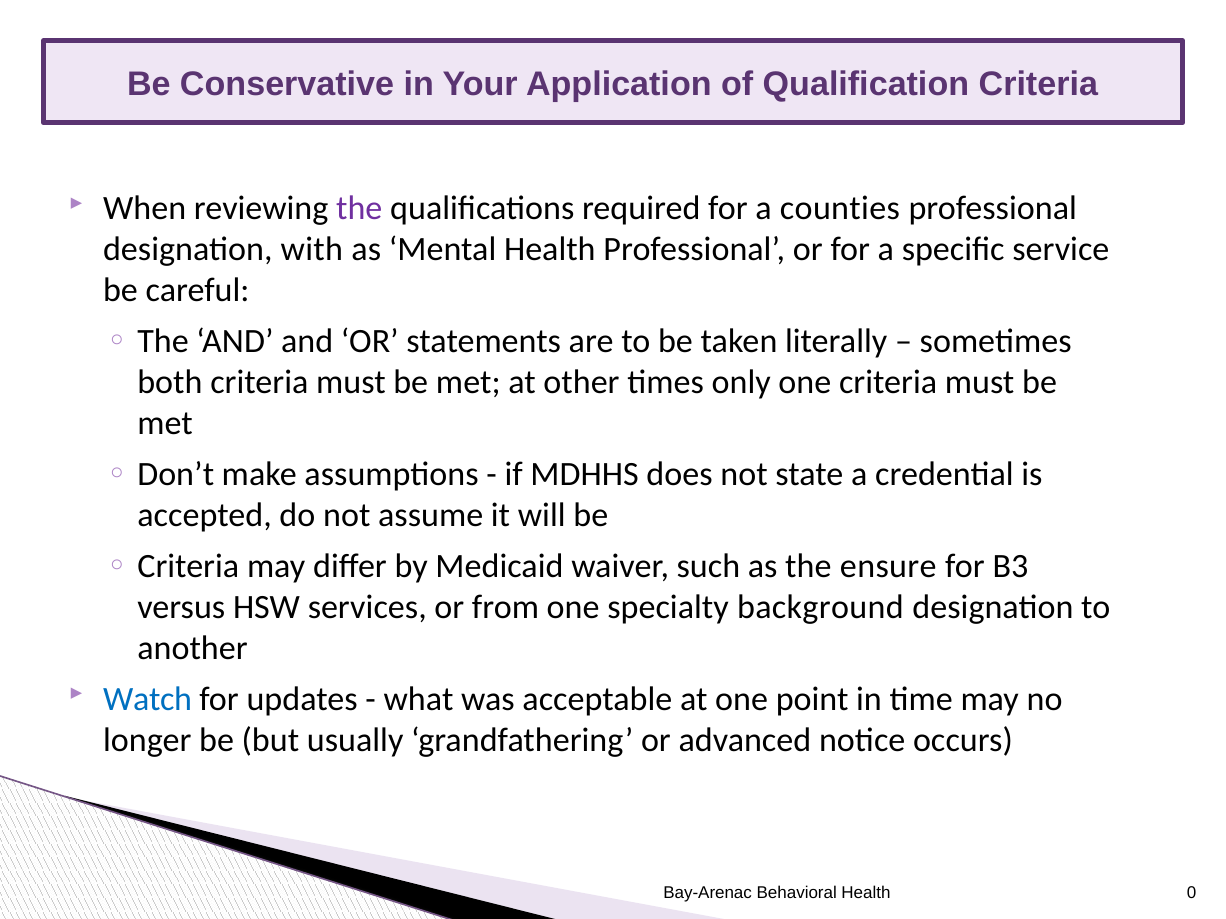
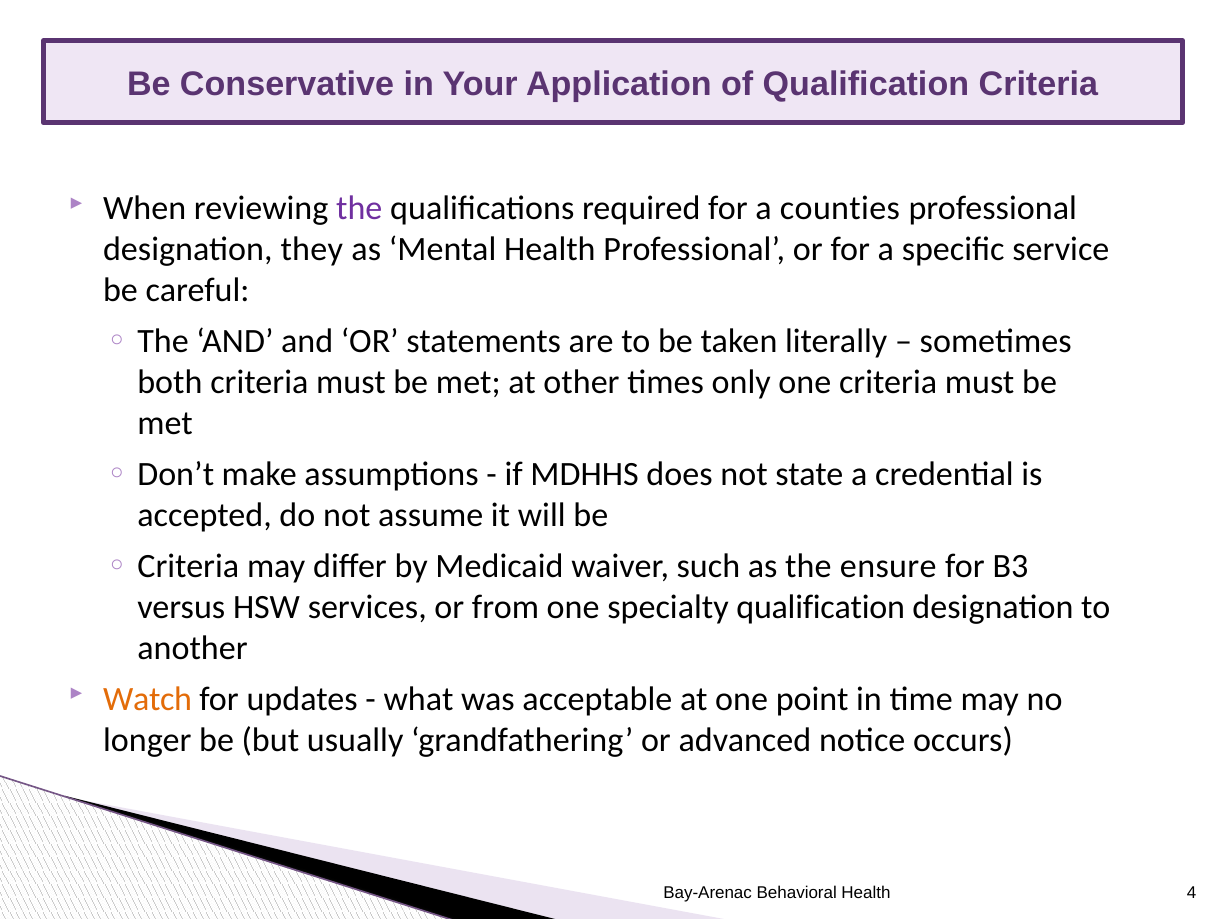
with: with -> they
specialty background: background -> qualification
Watch colour: blue -> orange
0: 0 -> 4
